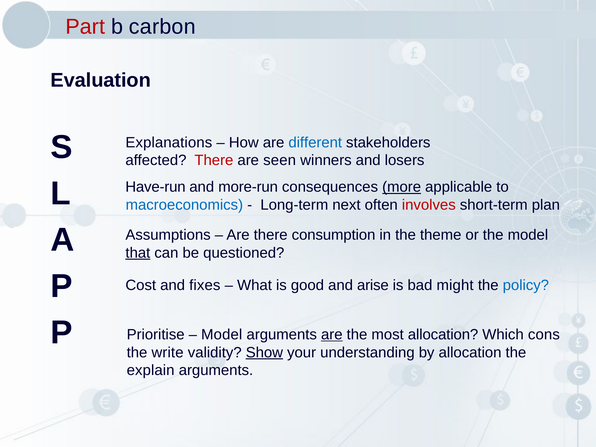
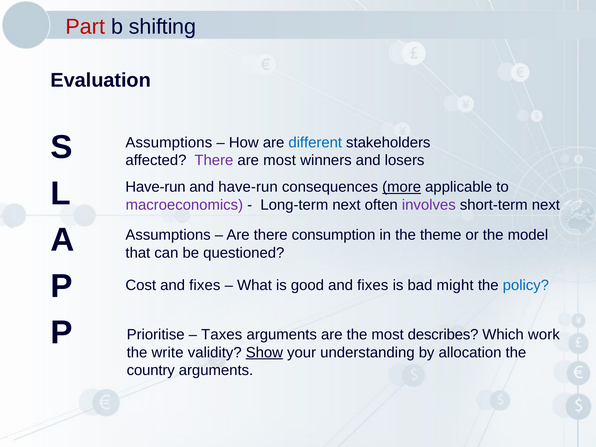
carbon: carbon -> shifting
Explanations at (169, 143): Explanations -> Assumptions
There at (214, 160) colour: red -> purple
are seen: seen -> most
and more-run: more-run -> have-run
macroeconomics colour: blue -> purple
involves colour: red -> purple
short-term plan: plan -> next
that underline: present -> none
good and arise: arise -> fixes
Model at (222, 335): Model -> Taxes
are at (332, 335) underline: present -> none
most allocation: allocation -> describes
cons: cons -> work
explain: explain -> country
